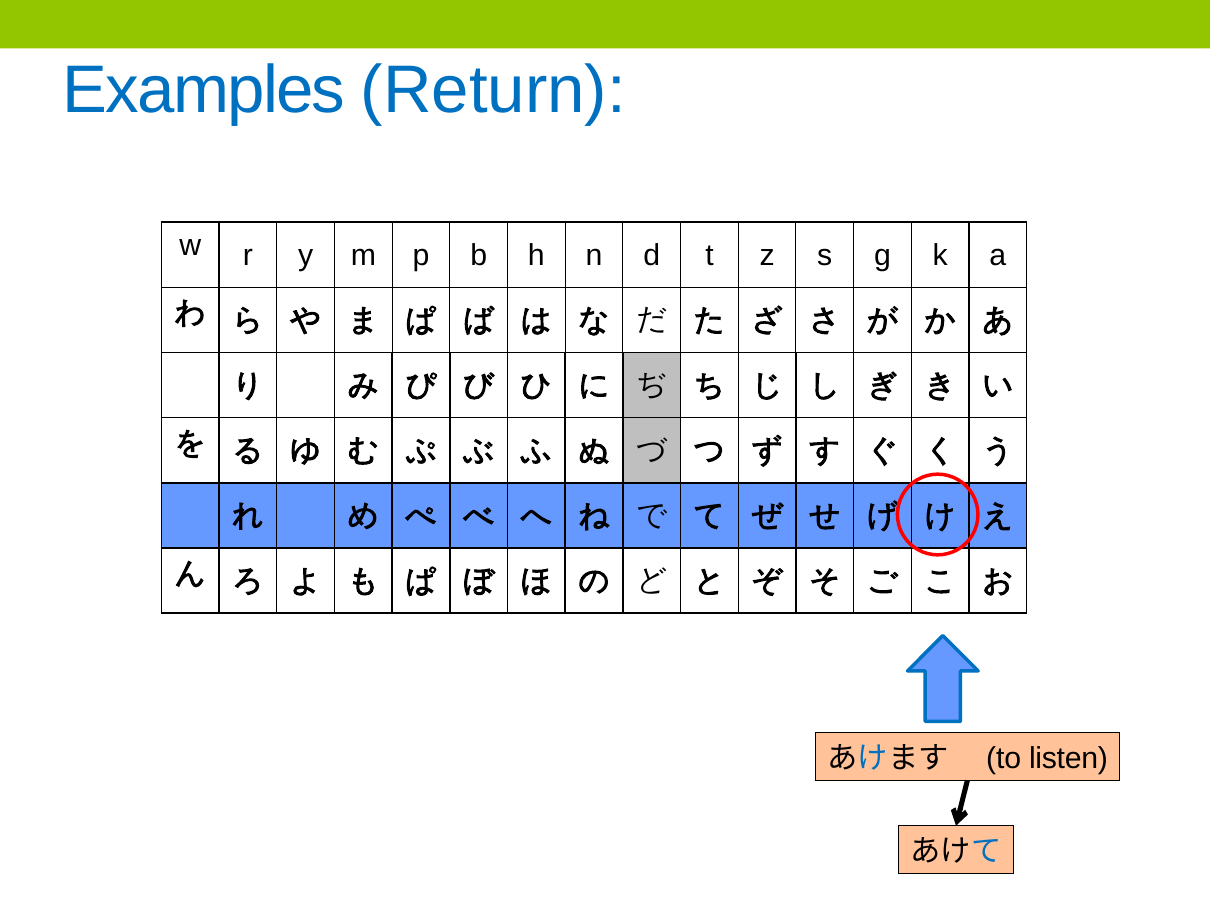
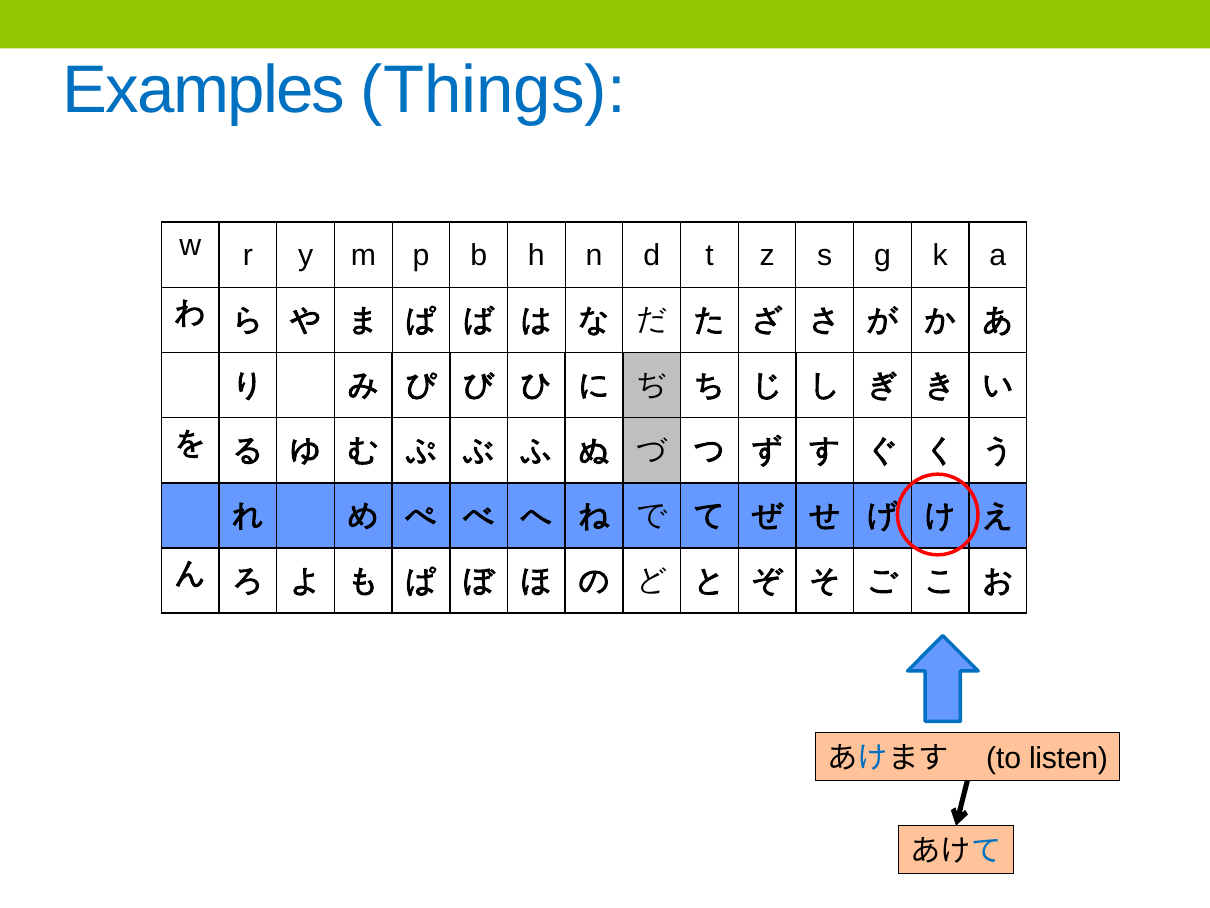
Return: Return -> Things
